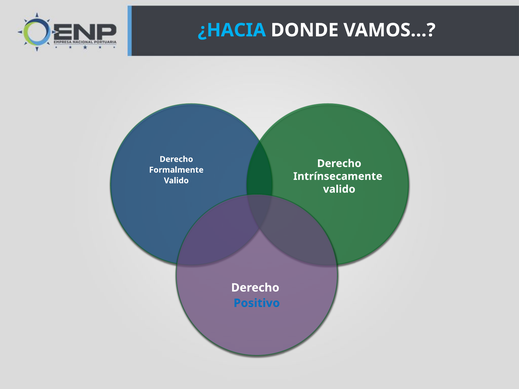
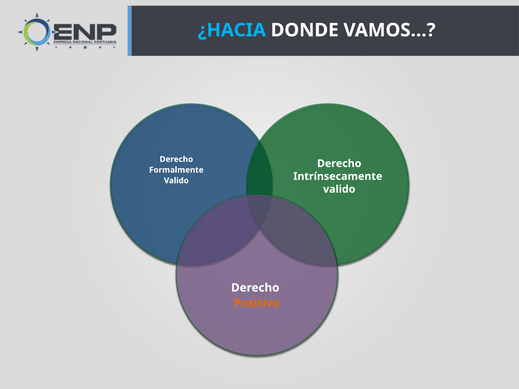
Positivo colour: blue -> orange
